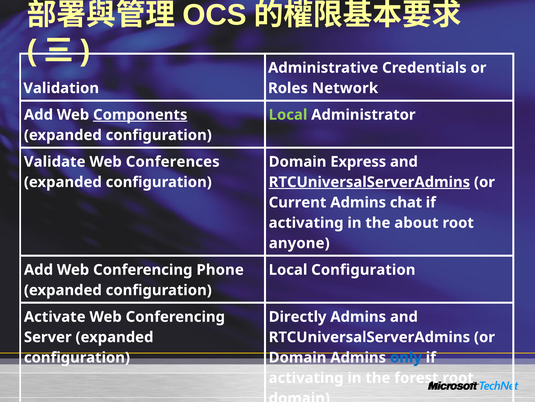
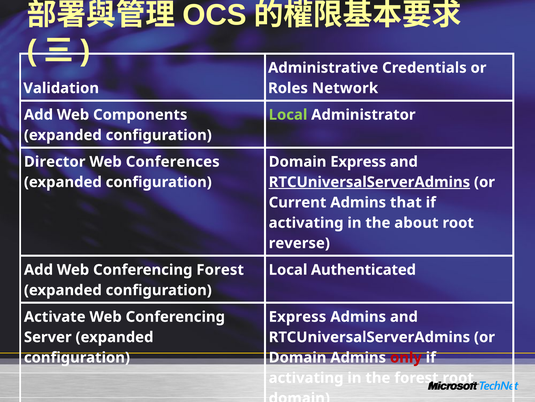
Components underline: present -> none
Validate: Validate -> Director
chat: chat -> that
anyone: anyone -> reverse
Conferencing Phone: Phone -> Forest
Local Configuration: Configuration -> Authenticated
Directly at (298, 316): Directly -> Express
only colour: blue -> red
